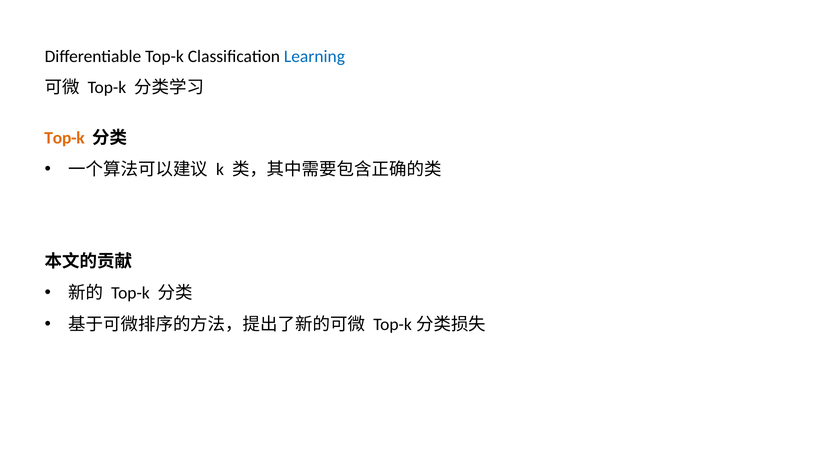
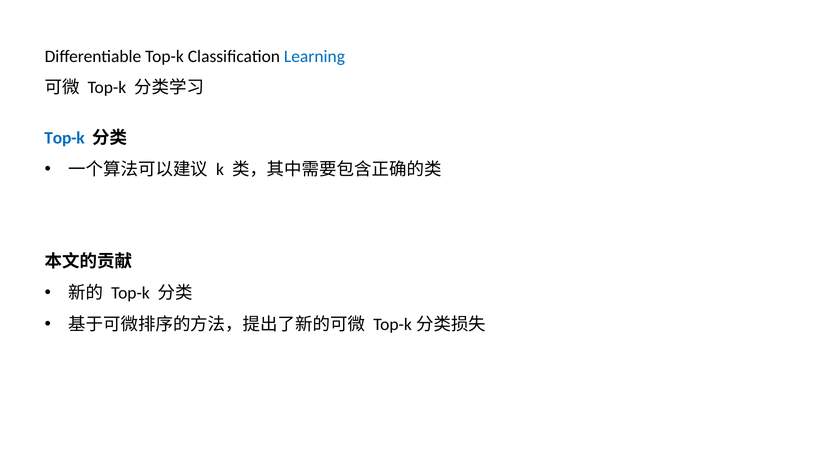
Top-k at (65, 138) colour: orange -> blue
